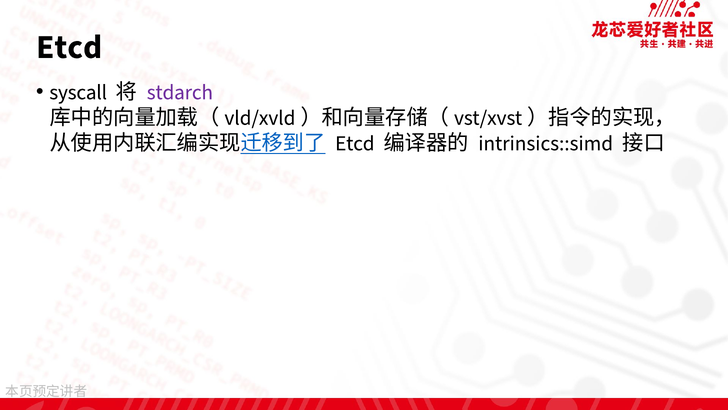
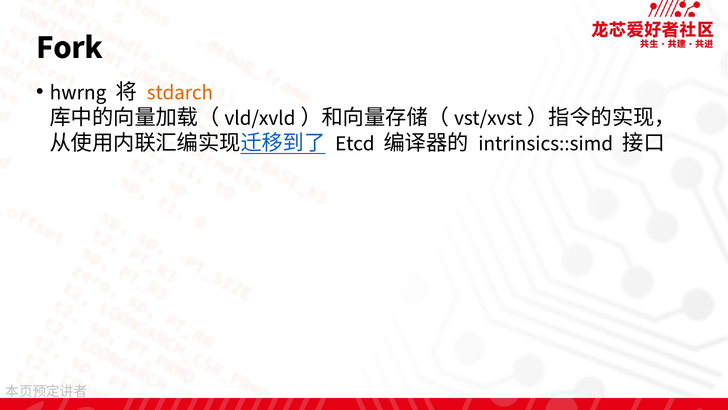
Etcd at (69, 47): Etcd -> Fork
syscall: syscall -> hwrng
stdarch colour: purple -> orange
